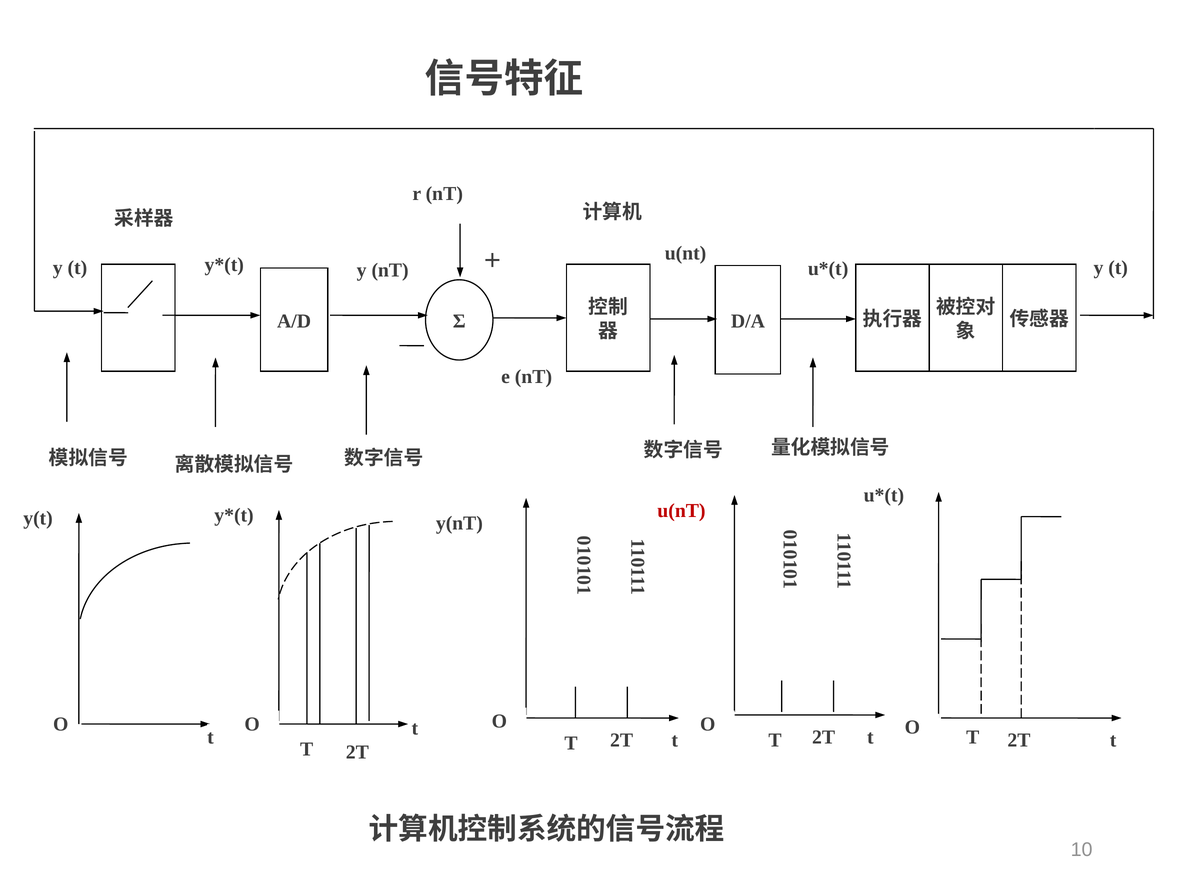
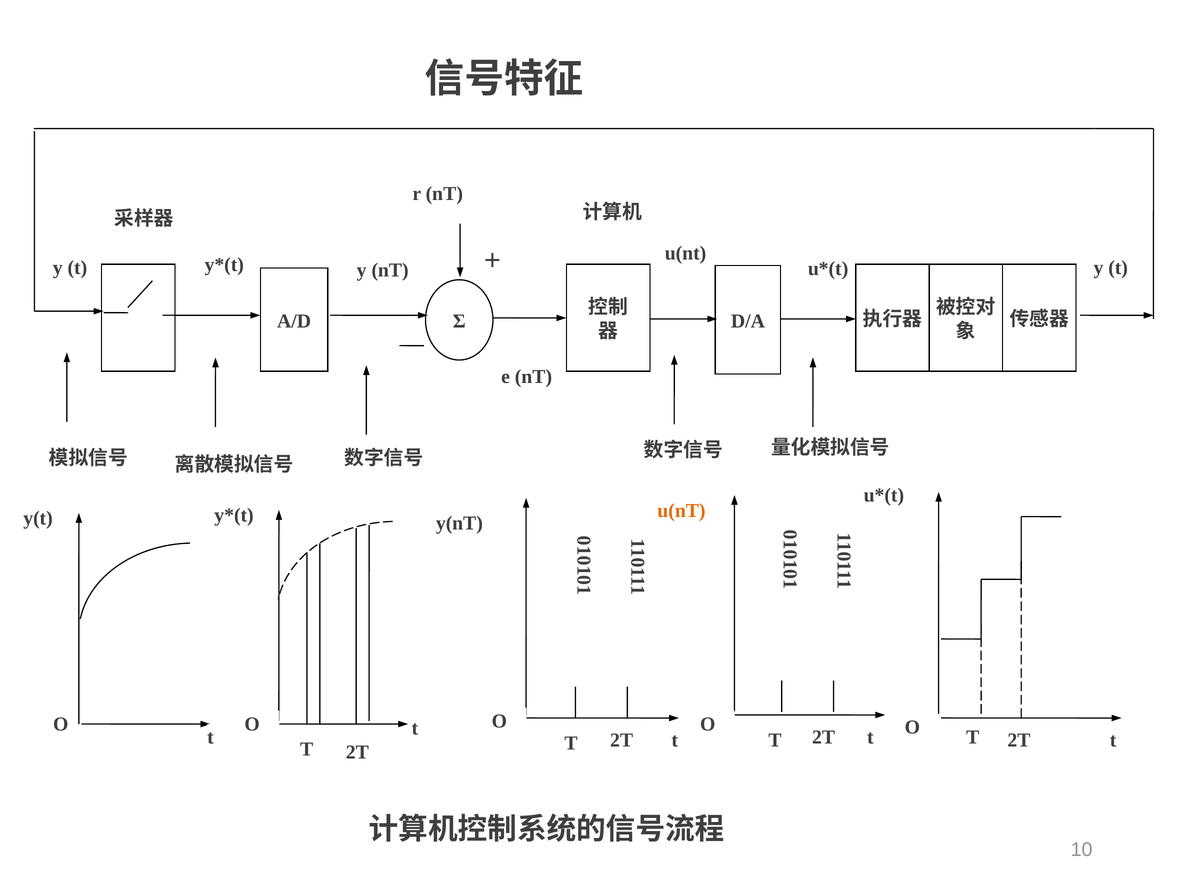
u(nT at (681, 510) colour: red -> orange
